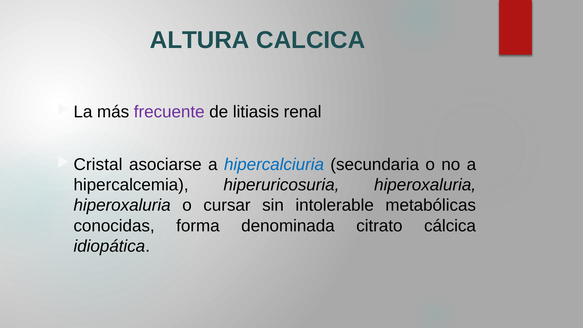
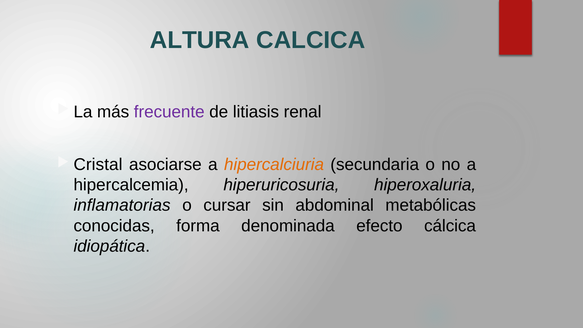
hipercalciuria colour: blue -> orange
hiperoxaluria at (122, 205): hiperoxaluria -> inflamatorias
intolerable: intolerable -> abdominal
citrato: citrato -> efecto
